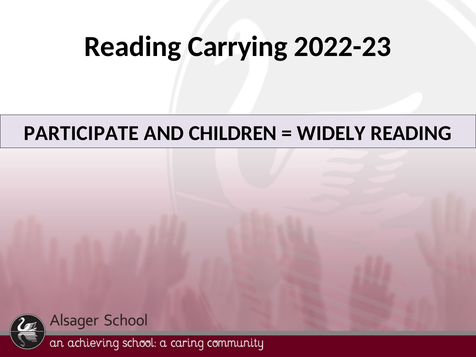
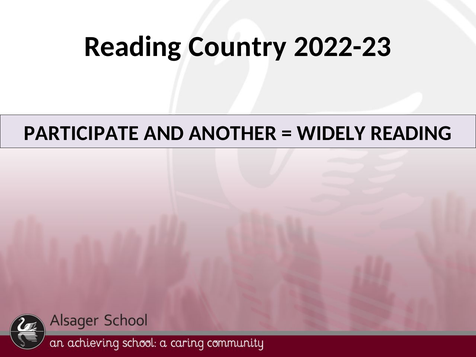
Carrying: Carrying -> Country
CHILDREN: CHILDREN -> ANOTHER
